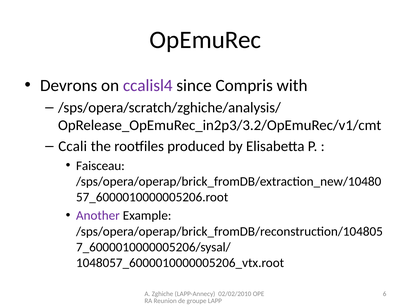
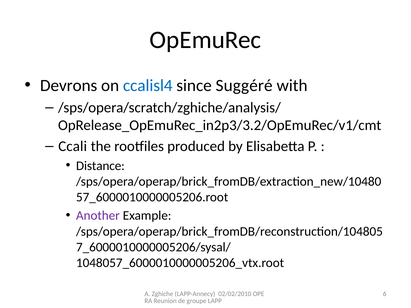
ccalisl4 colour: purple -> blue
Compris: Compris -> Suggéré
Faisceau: Faisceau -> Distance
